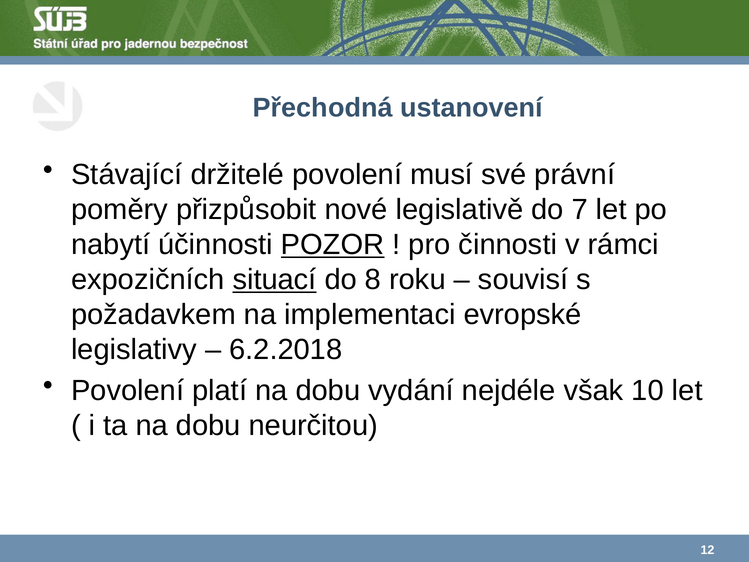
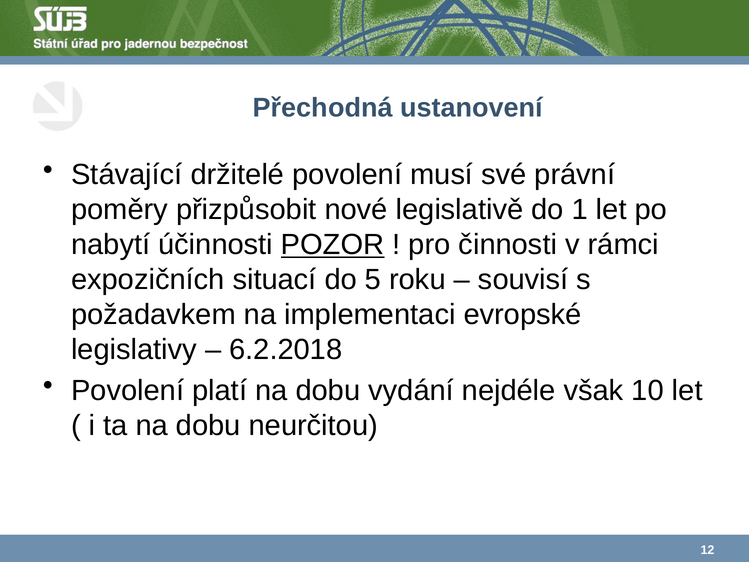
7: 7 -> 1
situací underline: present -> none
8: 8 -> 5
